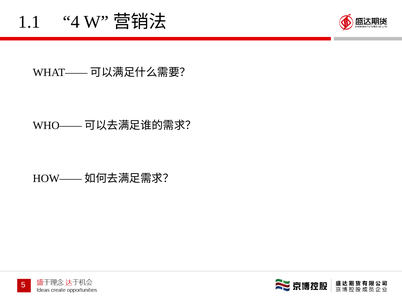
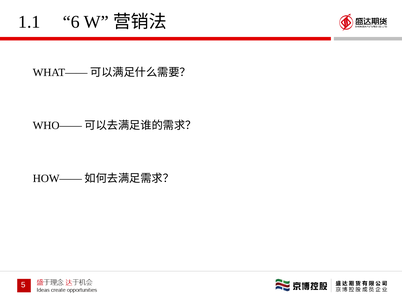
4: 4 -> 6
